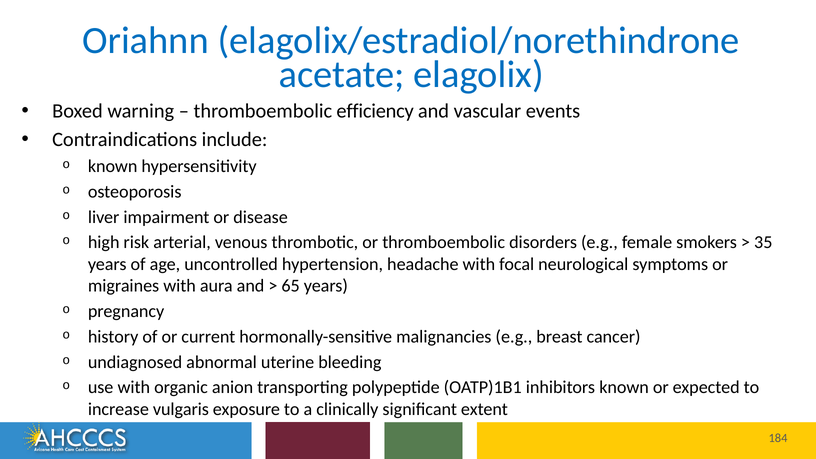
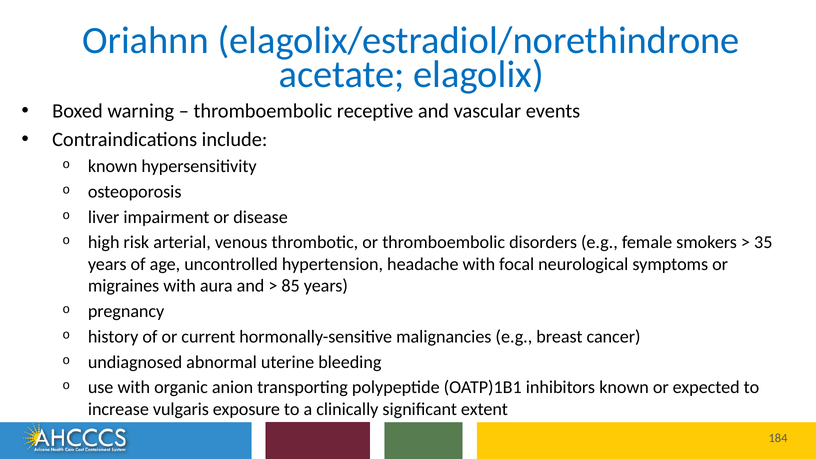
efficiency: efficiency -> receptive
65: 65 -> 85
